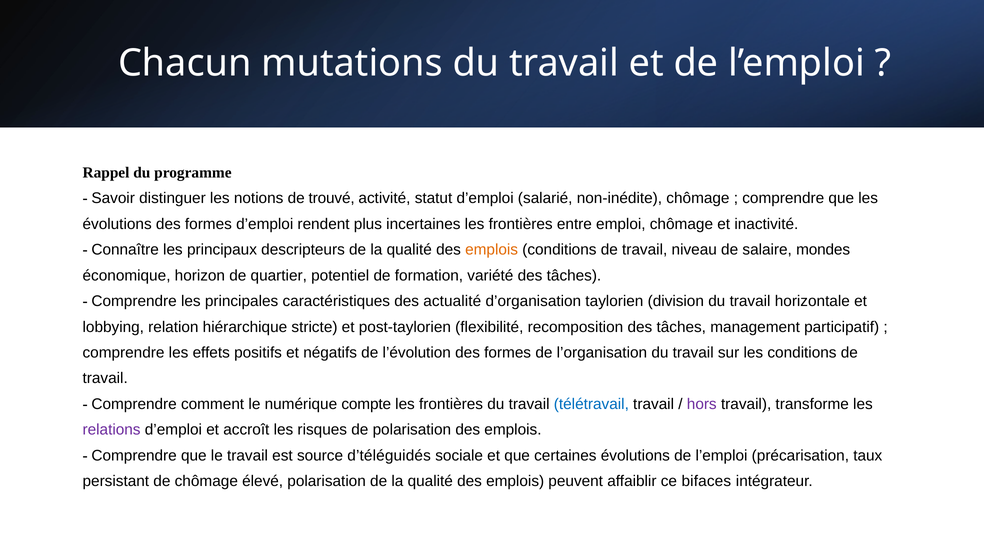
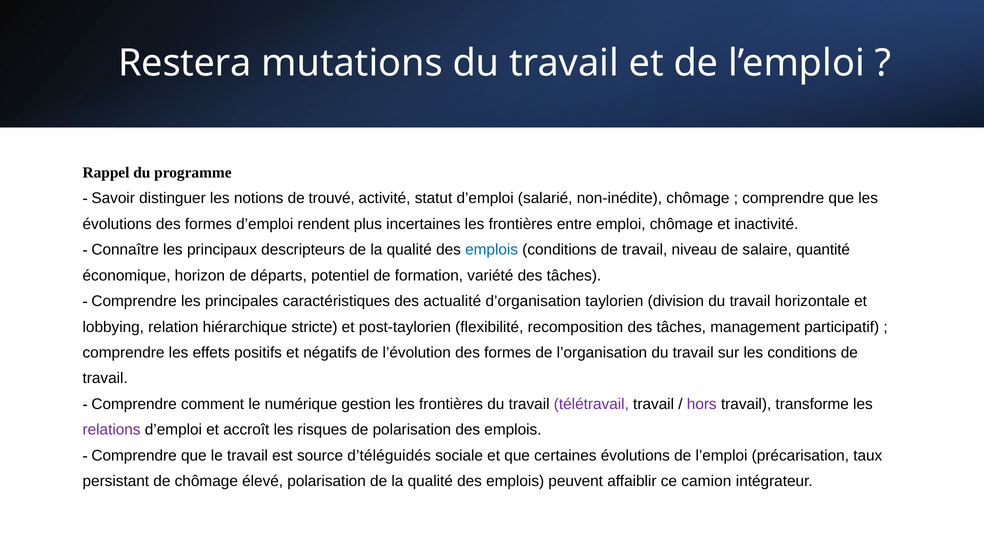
Chacun: Chacun -> Restera
emplois at (492, 250) colour: orange -> blue
mondes: mondes -> quantité
quartier: quartier -> départs
compte: compte -> gestion
télétravail colour: blue -> purple
bifaces: bifaces -> camion
